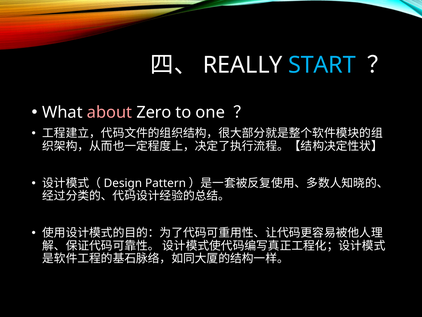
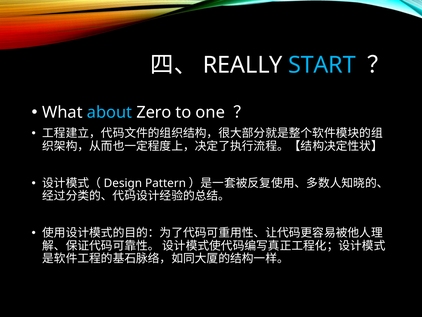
about colour: pink -> light blue
